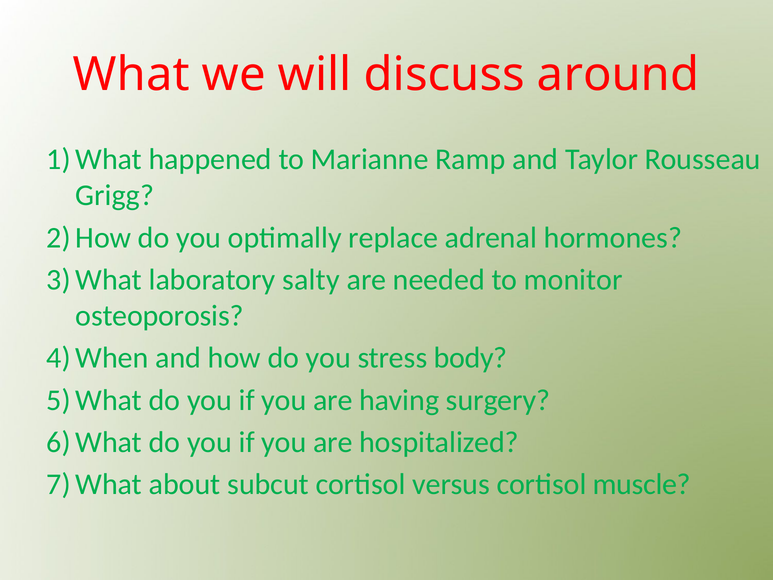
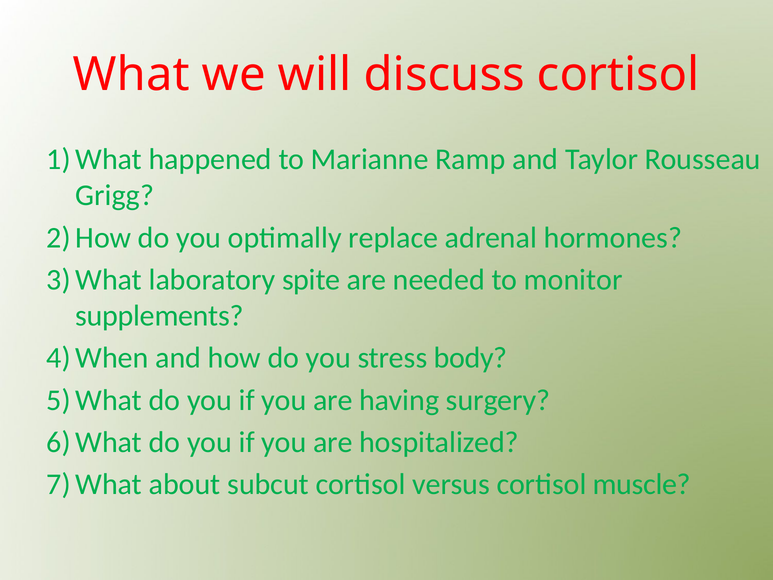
discuss around: around -> cortisol
salty: salty -> spite
osteoporosis: osteoporosis -> supplements
